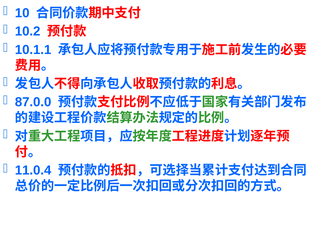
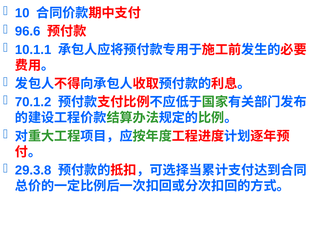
10.2: 10.2 -> 96.6
87.0.0: 87.0.0 -> 70.1.2
11.0.4: 11.0.4 -> 29.3.8
